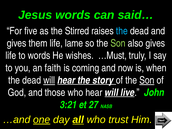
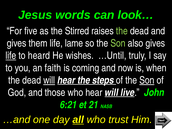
said…: said… -> look…
the at (122, 31) colour: light blue -> light green
life at (11, 56) underline: none -> present
to words: words -> heard
…Must: …Must -> …Until
story: story -> steps
3:21: 3:21 -> 6:21
27: 27 -> 21
one underline: present -> none
